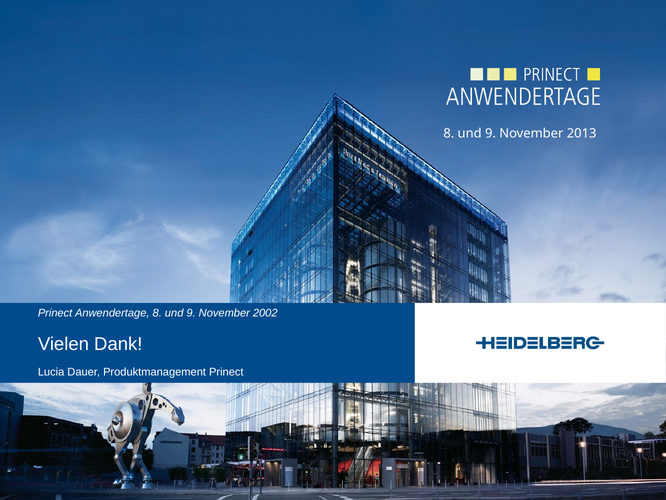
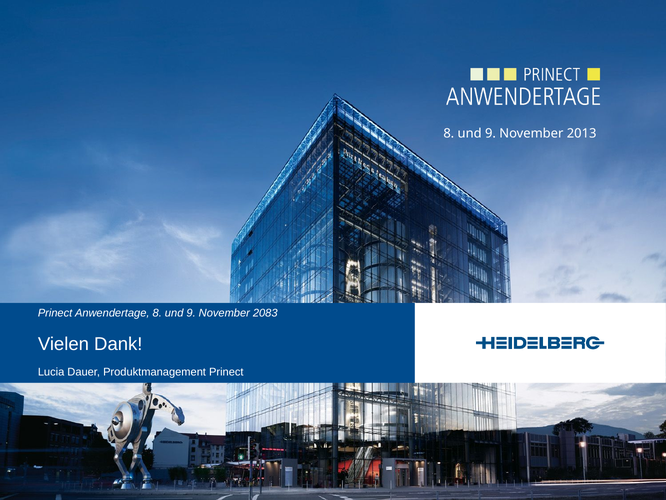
2002: 2002 -> 2083
